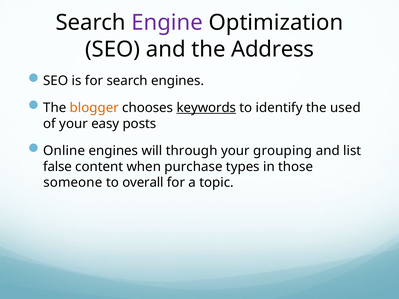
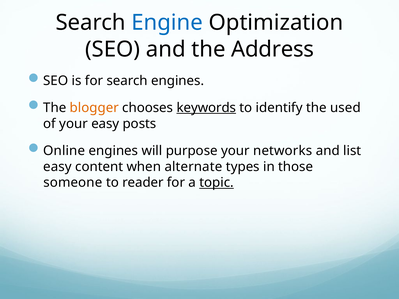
Engine colour: purple -> blue
through: through -> purpose
grouping: grouping -> networks
false at (58, 167): false -> easy
purchase: purchase -> alternate
overall: overall -> reader
topic underline: none -> present
